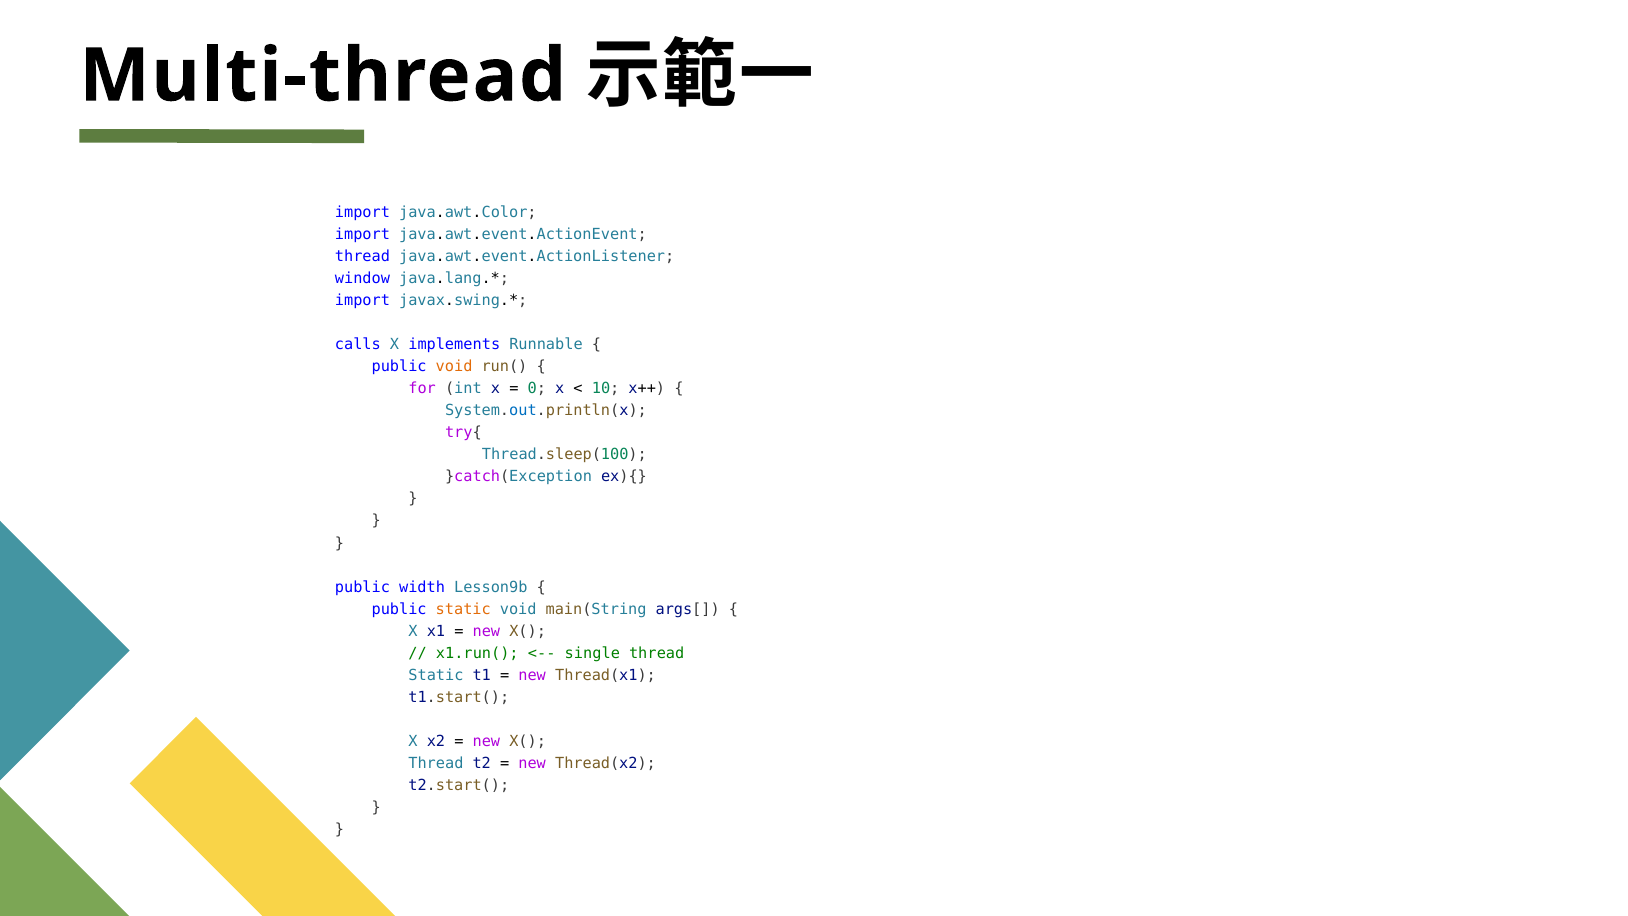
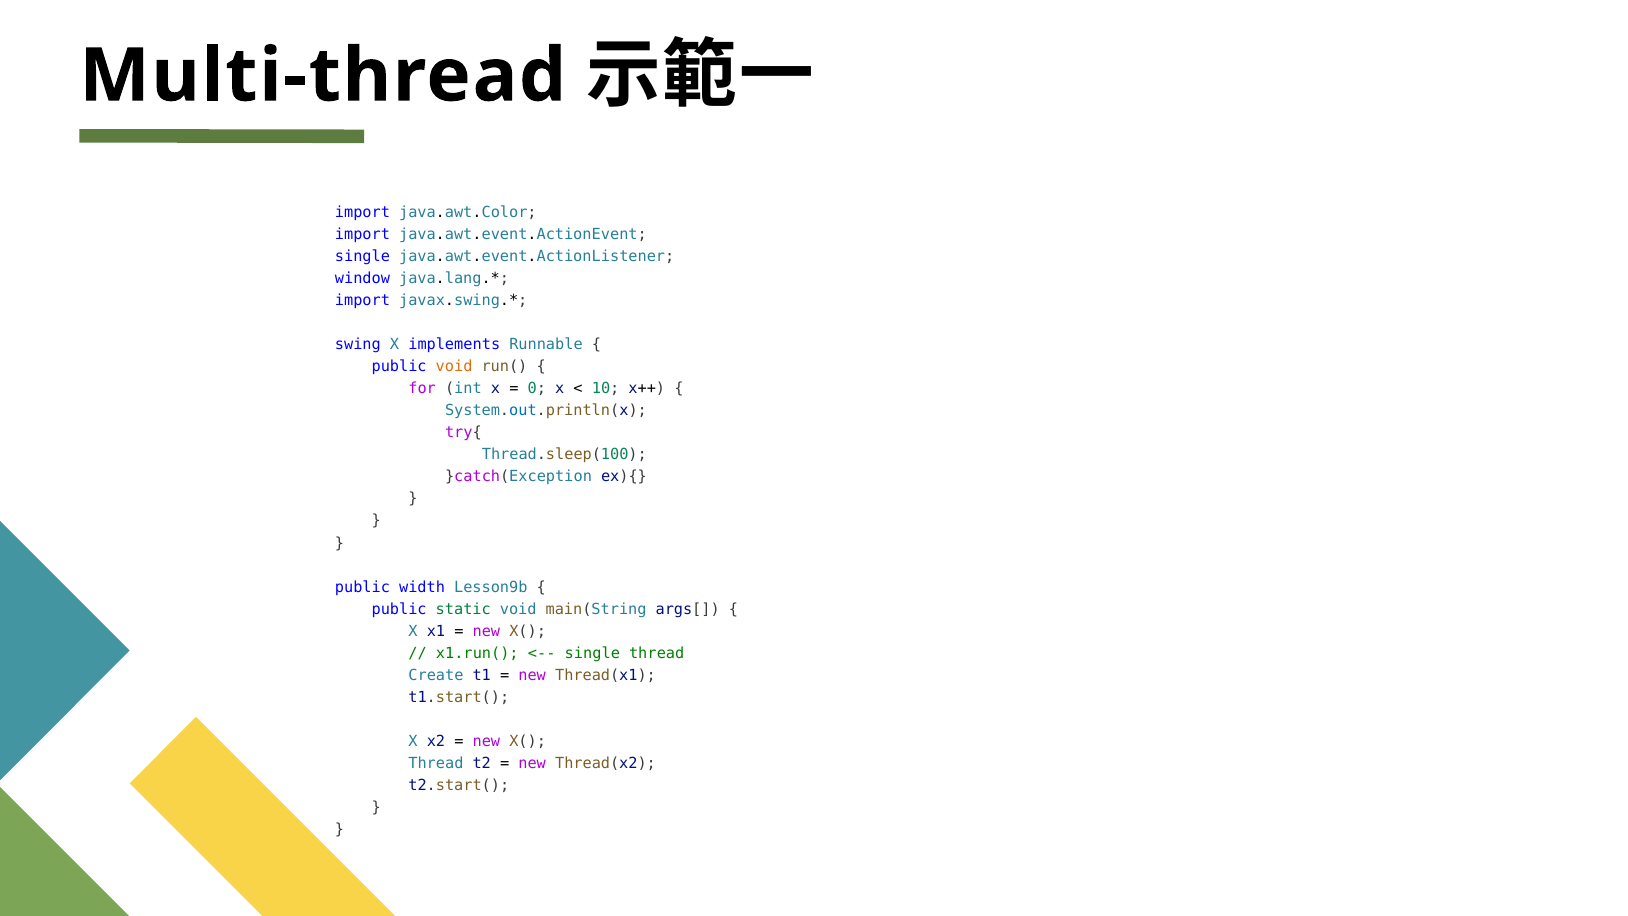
thread at (363, 257): thread -> single
calls: calls -> swing
static at (463, 609) colour: orange -> green
Static at (436, 675): Static -> Create
